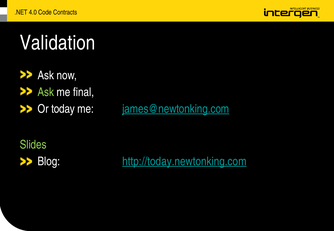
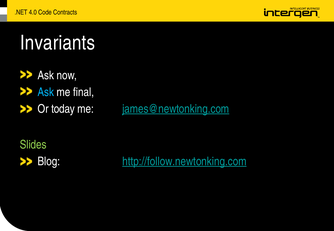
Validation: Validation -> Invariants
Ask at (46, 92) colour: light green -> light blue
http://today.newtonking.com: http://today.newtonking.com -> http://follow.newtonking.com
